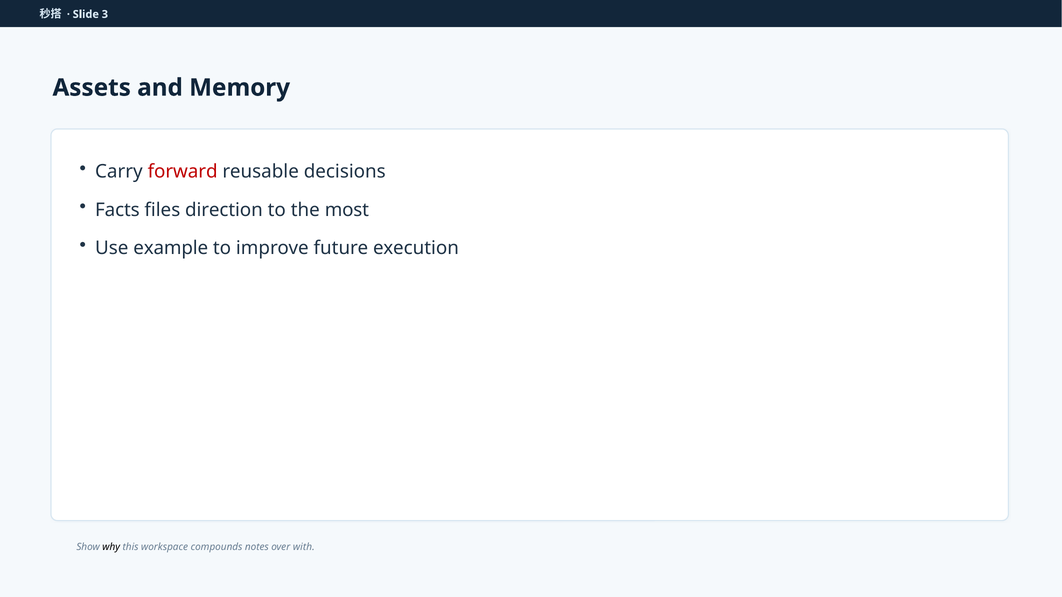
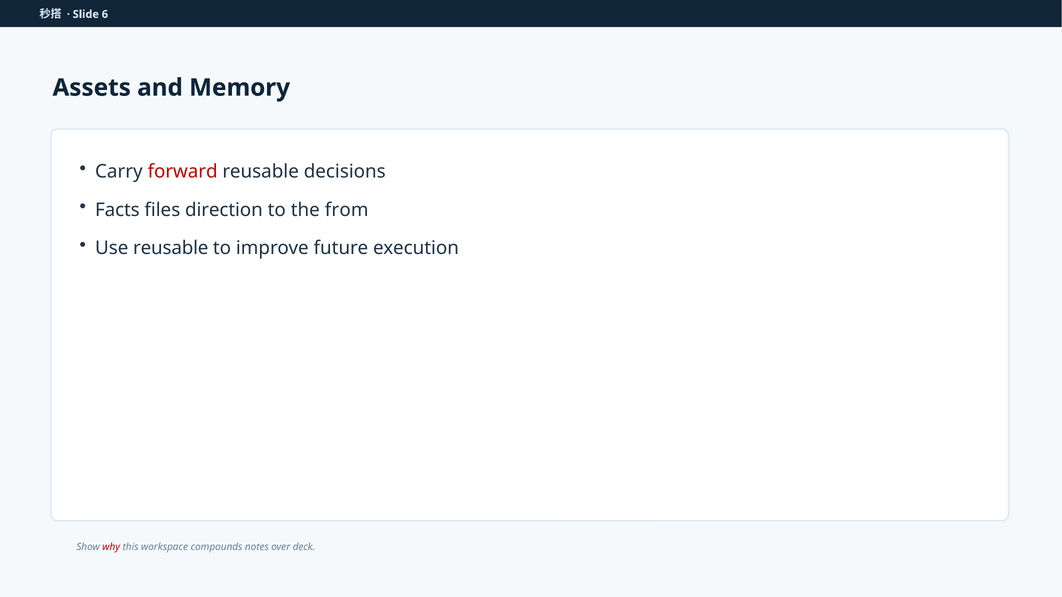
3: 3 -> 6
most: most -> from
Use example: example -> reusable
why colour: black -> red
with: with -> deck
